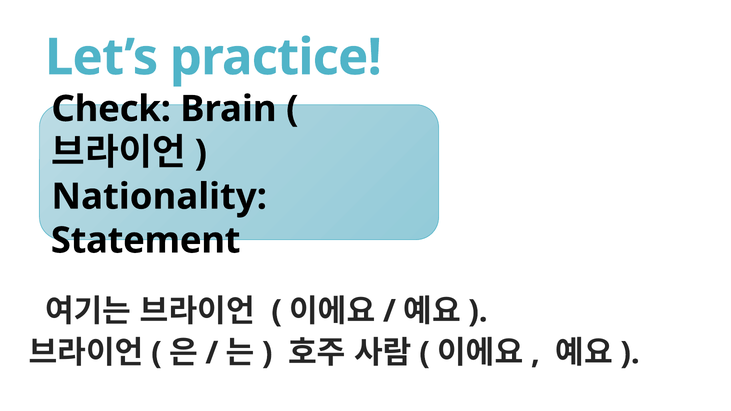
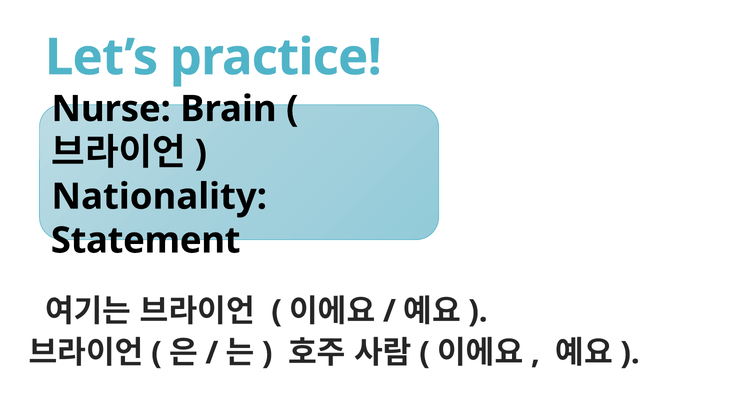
Check: Check -> Nurse
